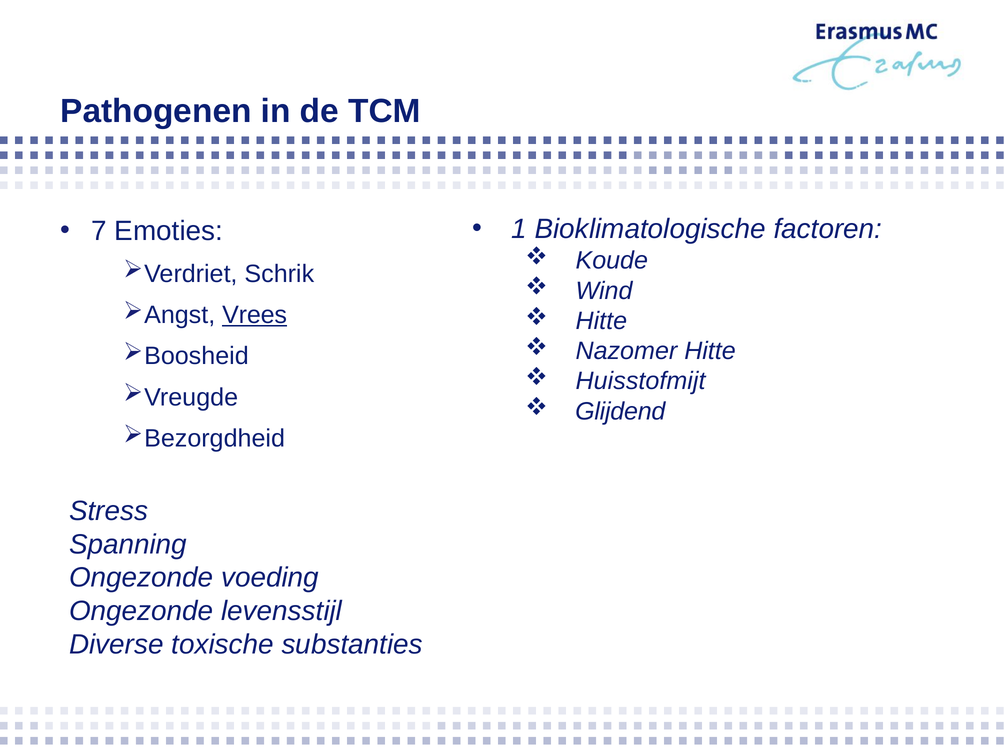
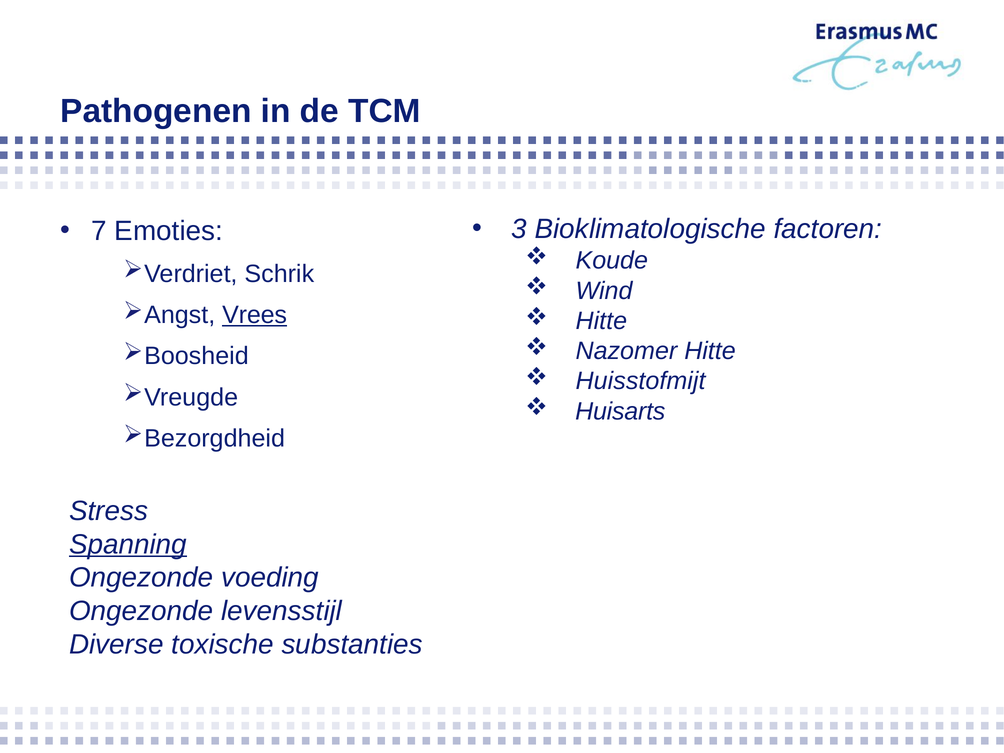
1: 1 -> 3
Glijdend: Glijdend -> Huisarts
Spanning underline: none -> present
